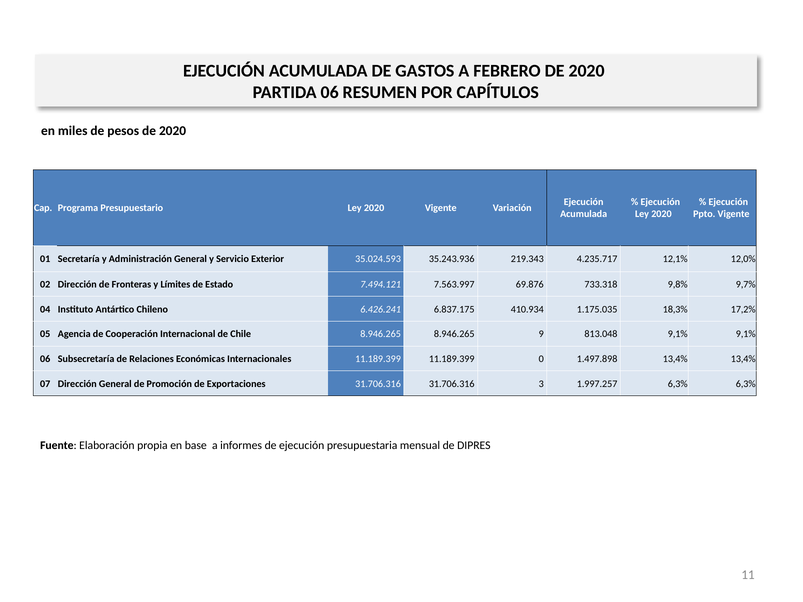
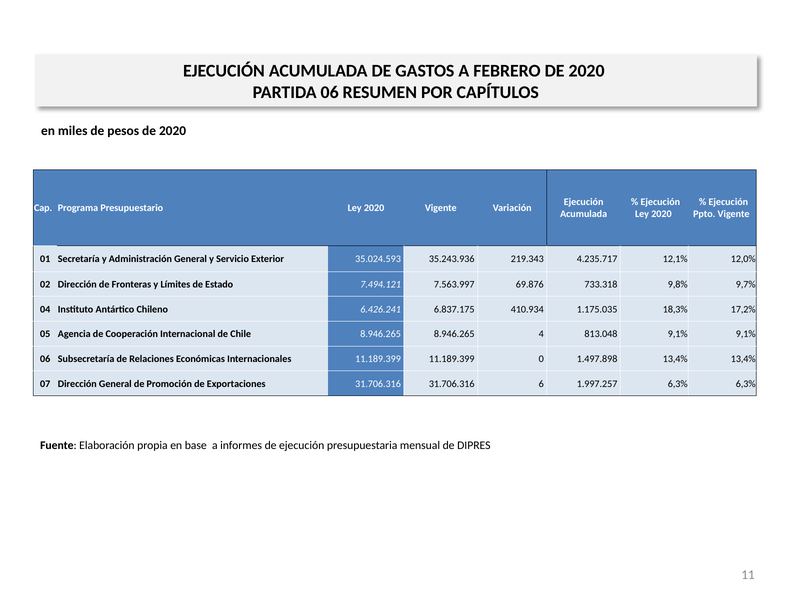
9: 9 -> 4
3: 3 -> 6
